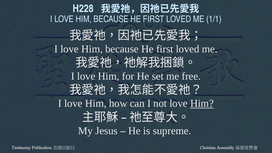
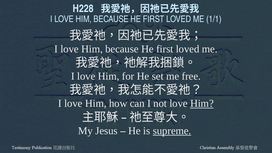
supreme underline: none -> present
